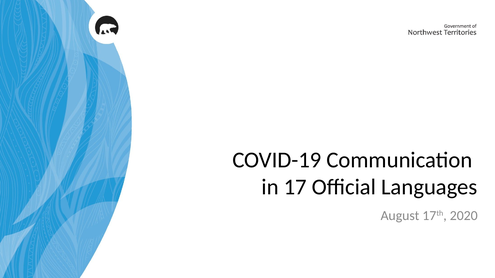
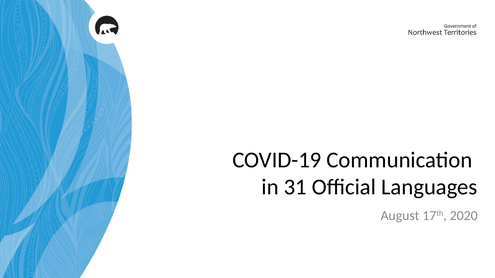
17: 17 -> 31
